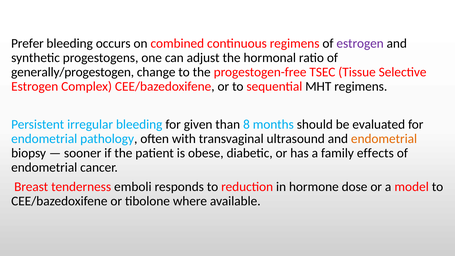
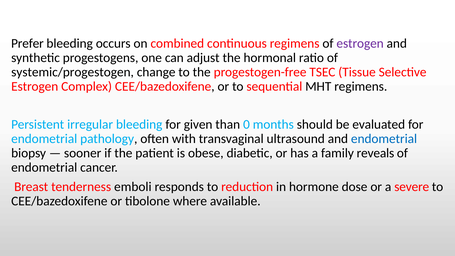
generally/progestogen: generally/progestogen -> systemic/progestogen
8: 8 -> 0
endometrial at (384, 139) colour: orange -> blue
effects: effects -> reveals
model: model -> severe
